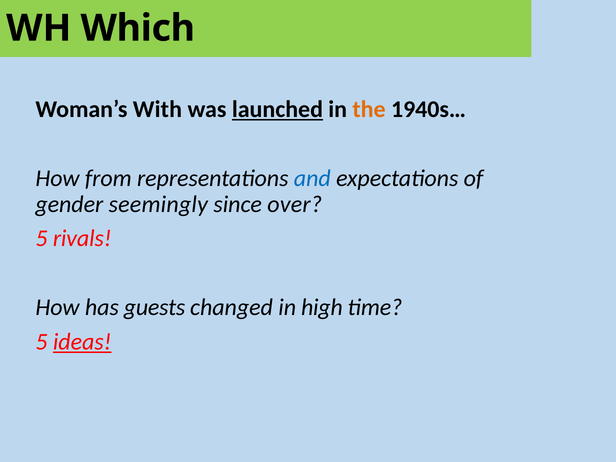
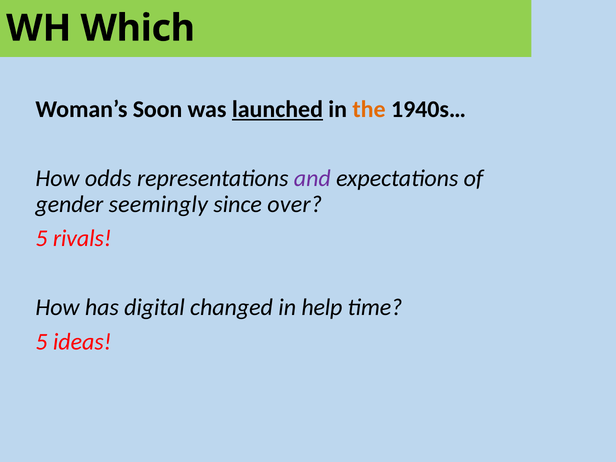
With: With -> Soon
from: from -> odds
and colour: blue -> purple
guests: guests -> digital
high: high -> help
ideas underline: present -> none
